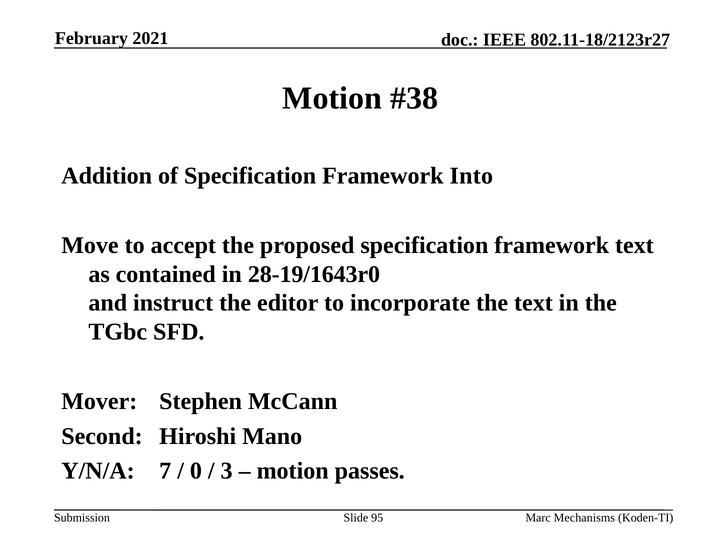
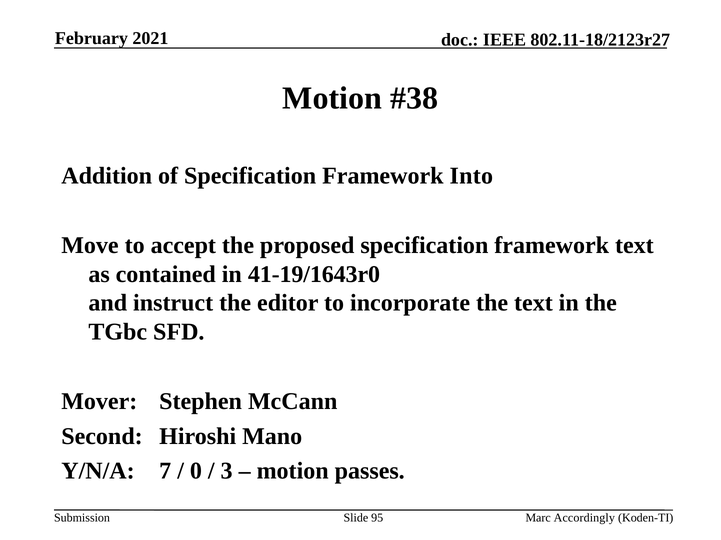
28-19/1643r0: 28-19/1643r0 -> 41-19/1643r0
Mechanisms: Mechanisms -> Accordingly
